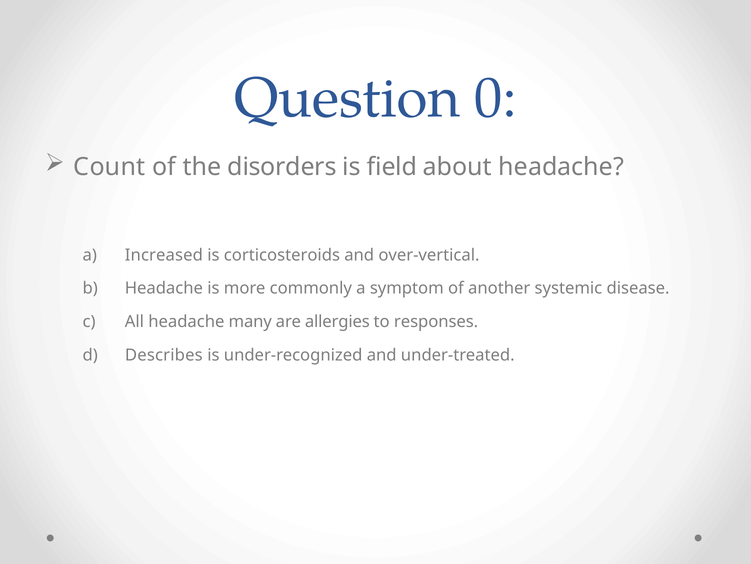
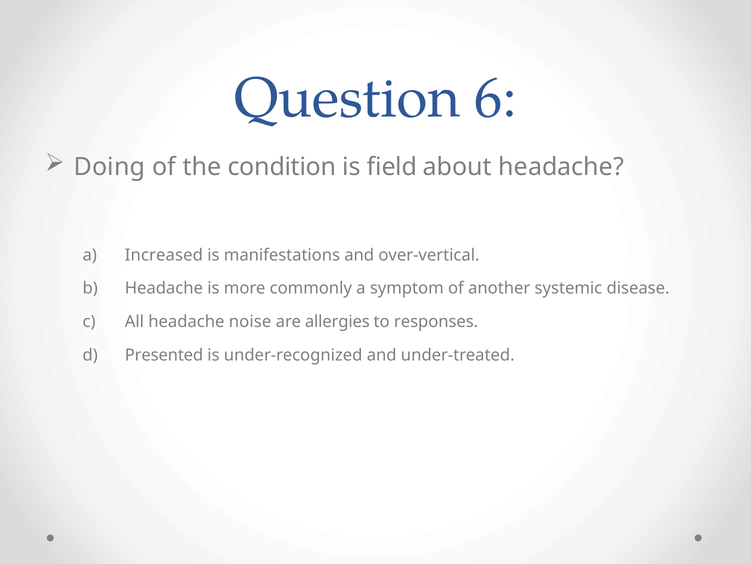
0: 0 -> 6
Count: Count -> Doing
disorders: disorders -> condition
corticosteroids: corticosteroids -> manifestations
many: many -> noise
Describes: Describes -> Presented
